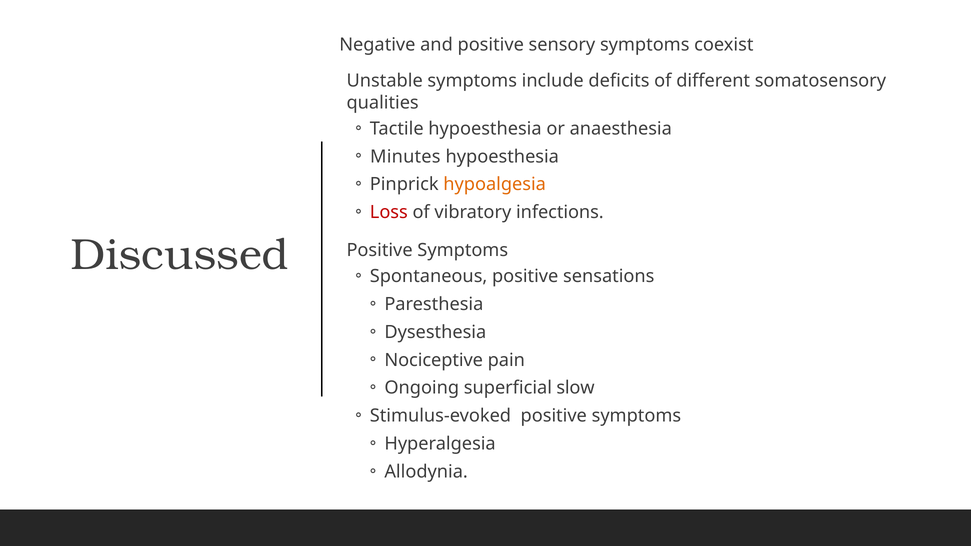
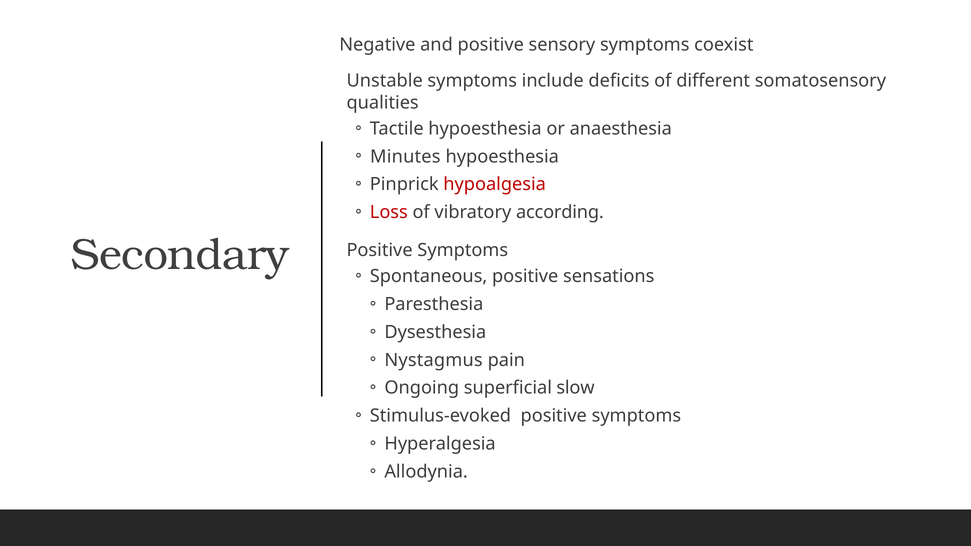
hypoalgesia colour: orange -> red
infections: infections -> according
Discussed: Discussed -> Secondary
Nociceptive: Nociceptive -> Nystagmus
